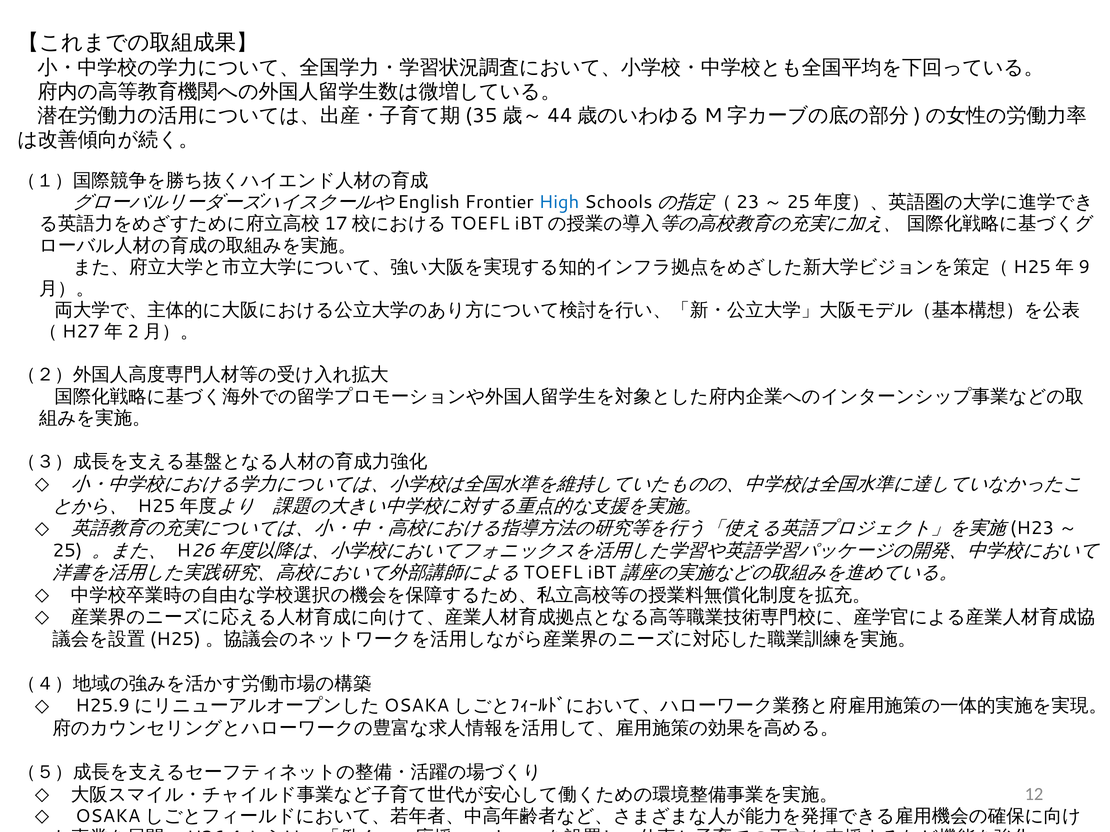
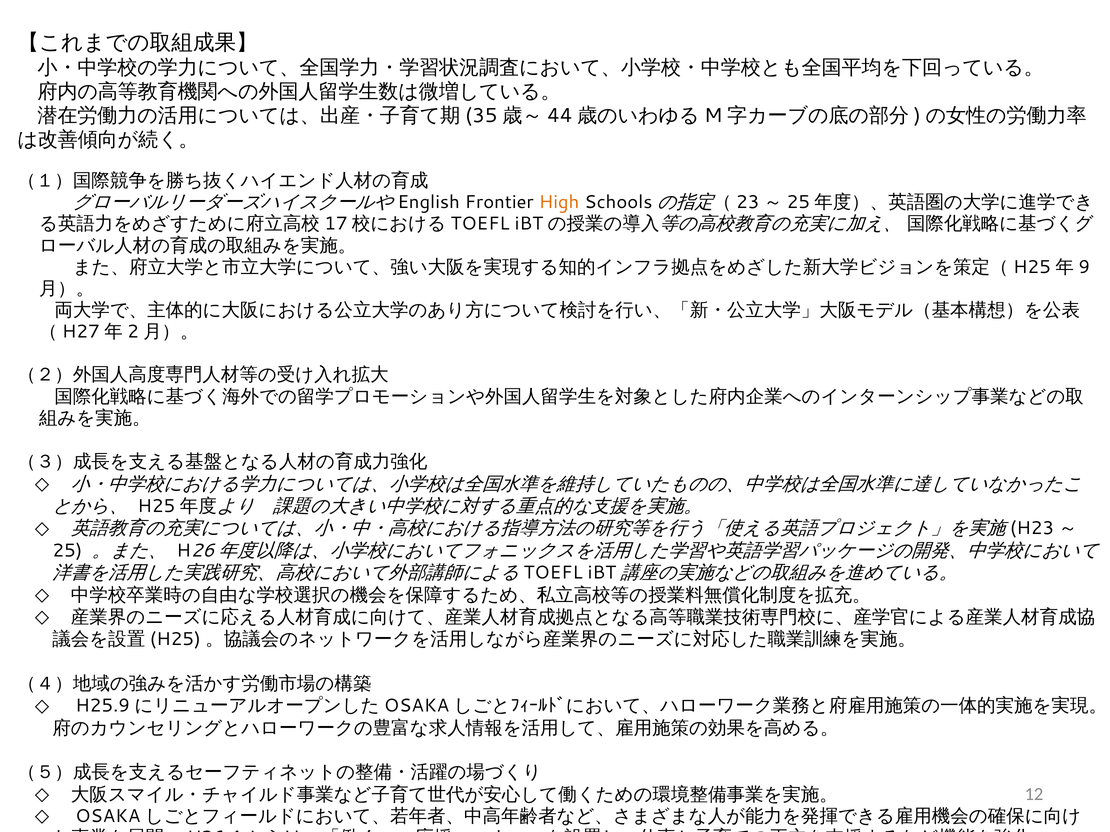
High colour: blue -> orange
